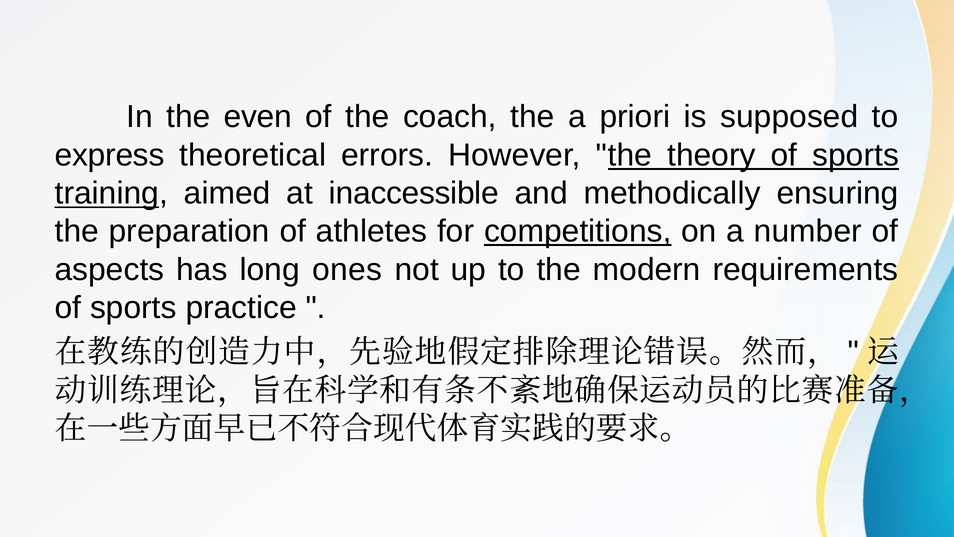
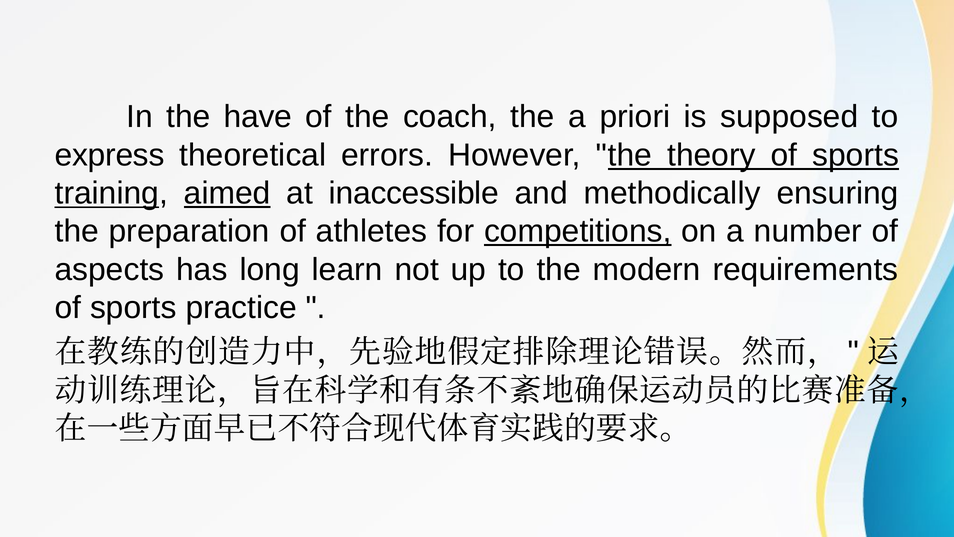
even: even -> have
aimed underline: none -> present
ones: ones -> learn
